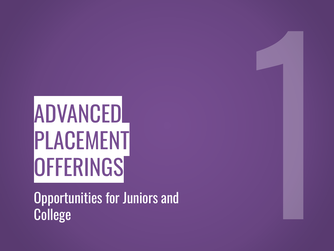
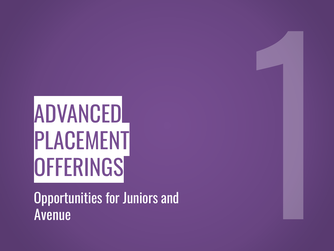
College: College -> Avenue
